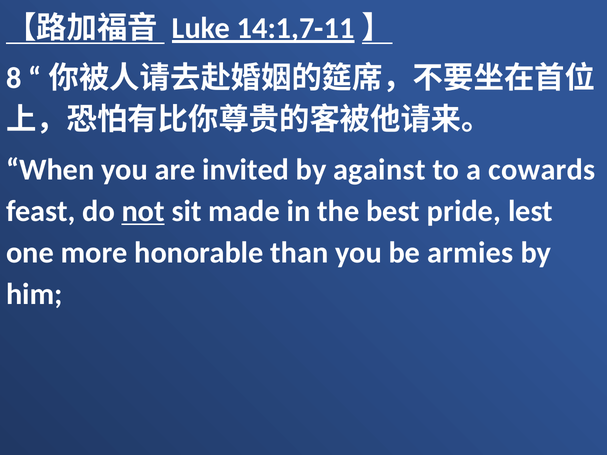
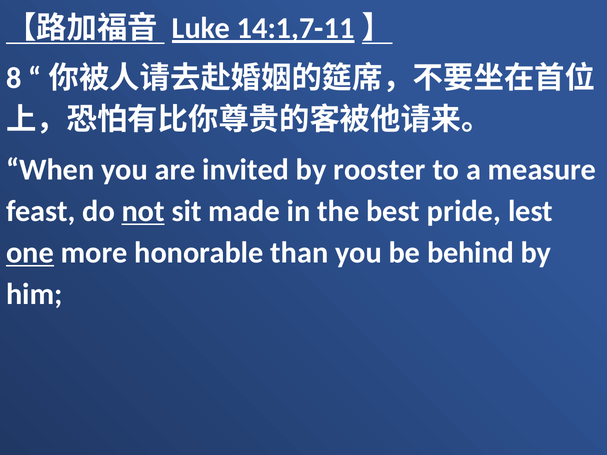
against: against -> rooster
cowards: cowards -> measure
one underline: none -> present
armies: armies -> behind
